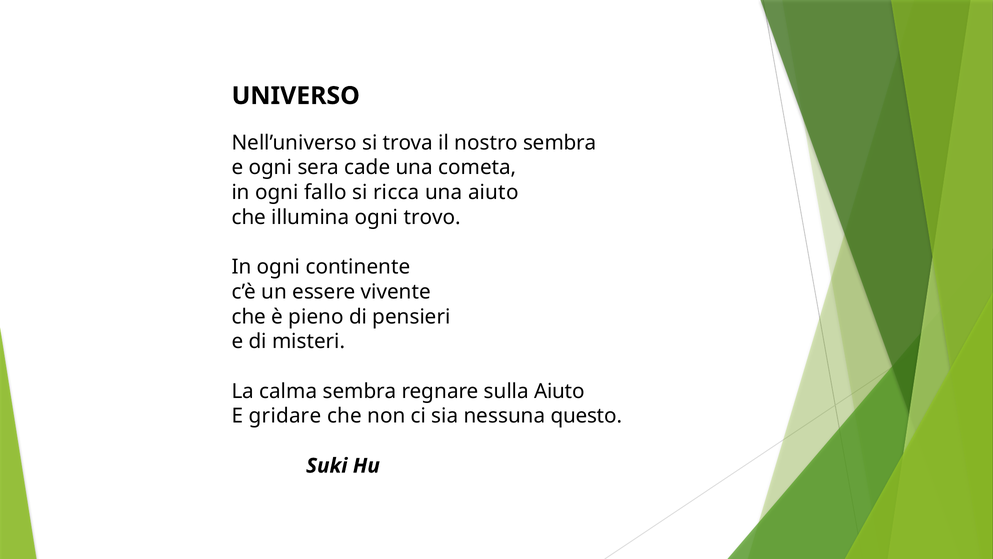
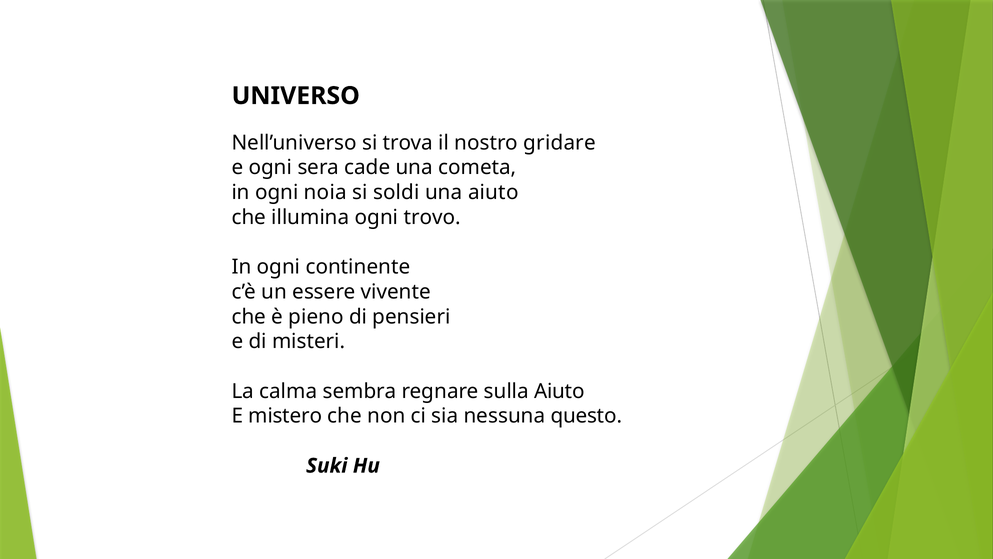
nostro sembra: sembra -> gridare
fallo: fallo -> noia
ricca: ricca -> soldi
gridare: gridare -> mistero
